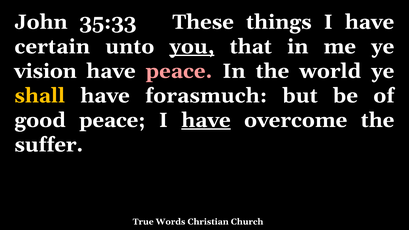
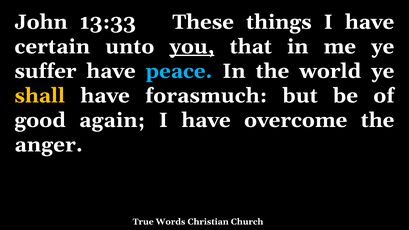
35:33: 35:33 -> 13:33
vision: vision -> suffer
peace at (179, 71) colour: pink -> light blue
good peace: peace -> again
have at (206, 120) underline: present -> none
suffer: suffer -> anger
